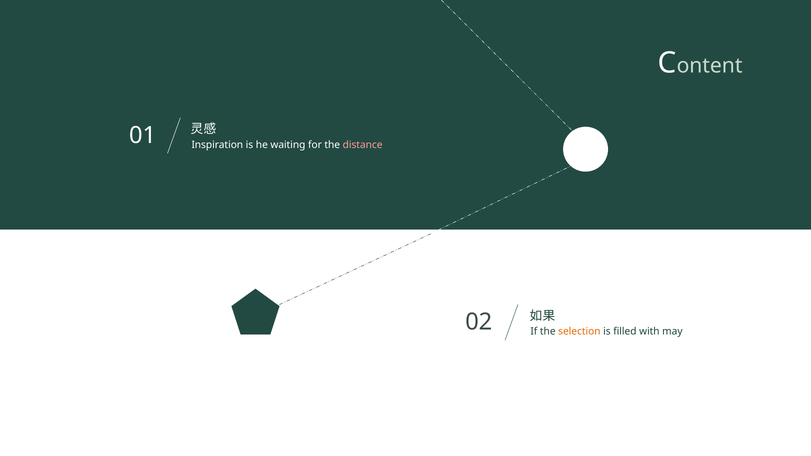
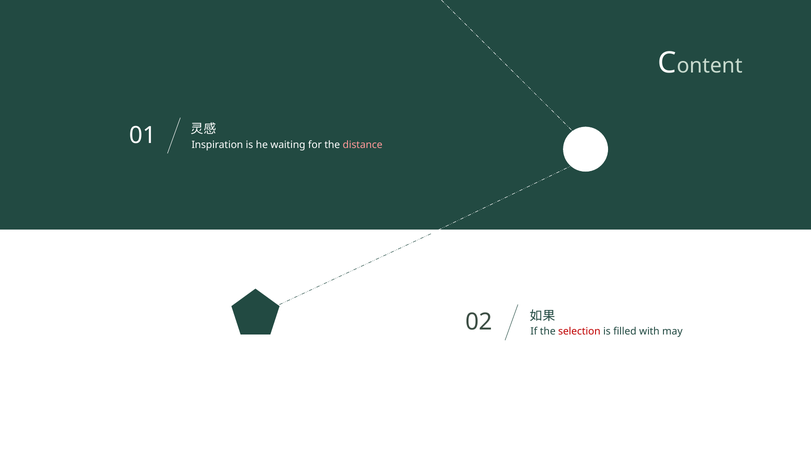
selection colour: orange -> red
